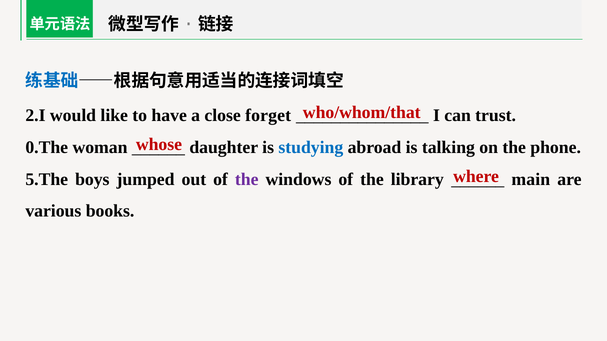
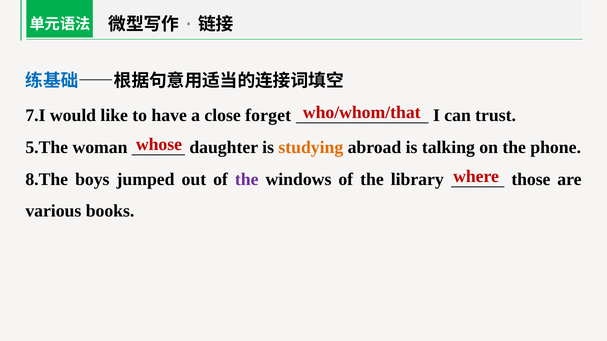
2.I: 2.I -> 7.I
0.The: 0.The -> 5.The
studying colour: blue -> orange
5.The: 5.The -> 8.The
main: main -> those
